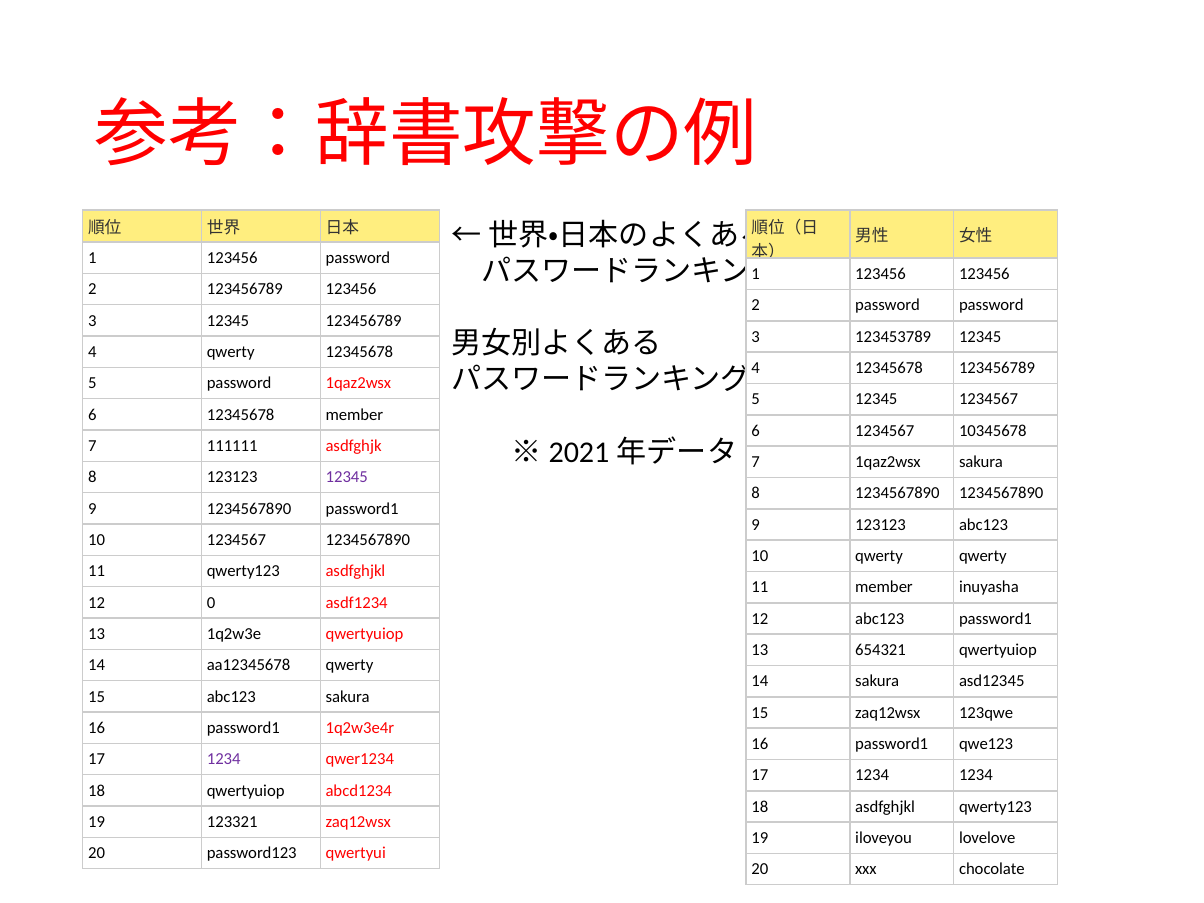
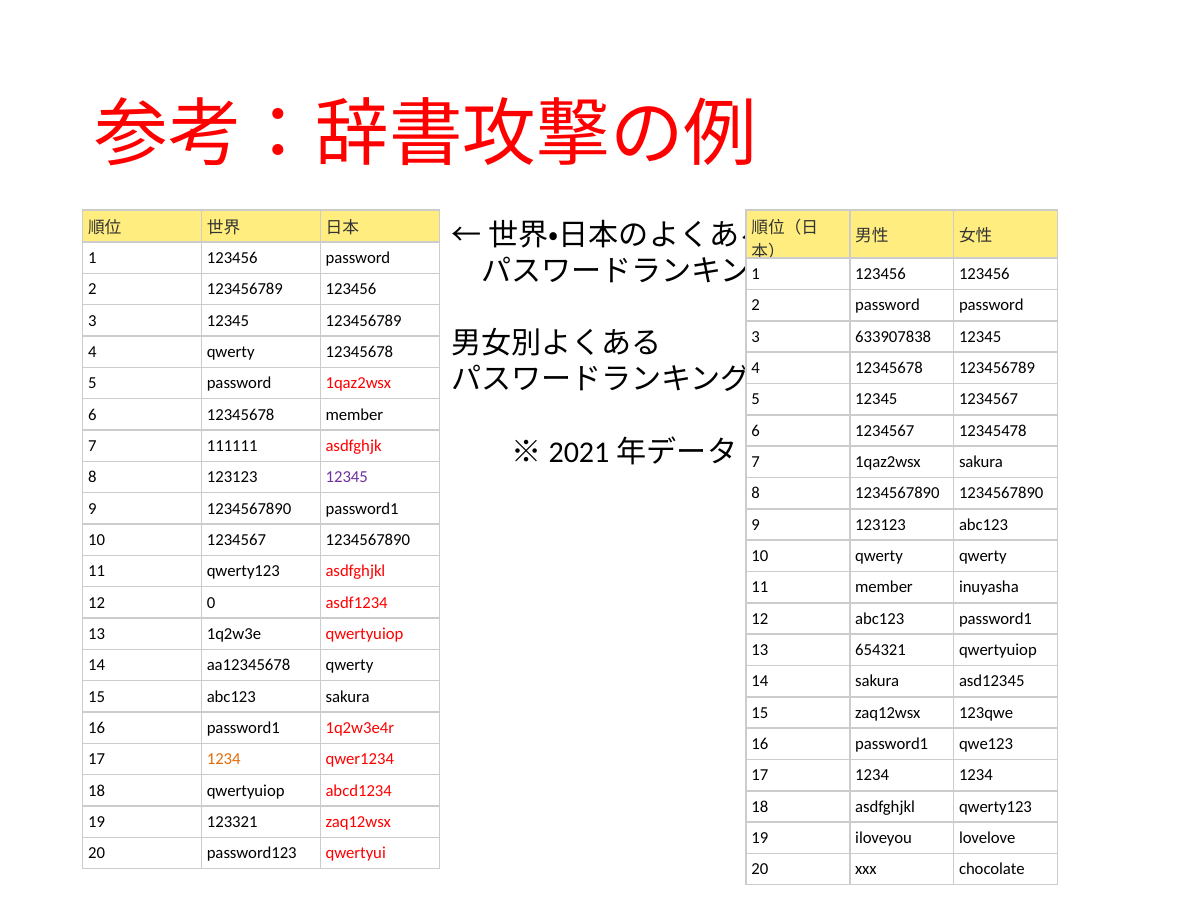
123453789: 123453789 -> 633907838
10345678: 10345678 -> 12345478
1234 at (224, 759) colour: purple -> orange
